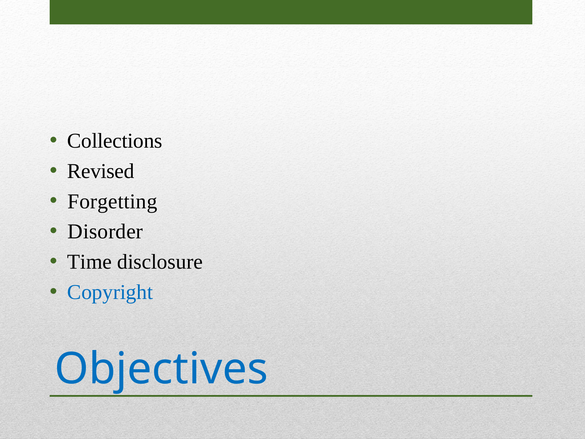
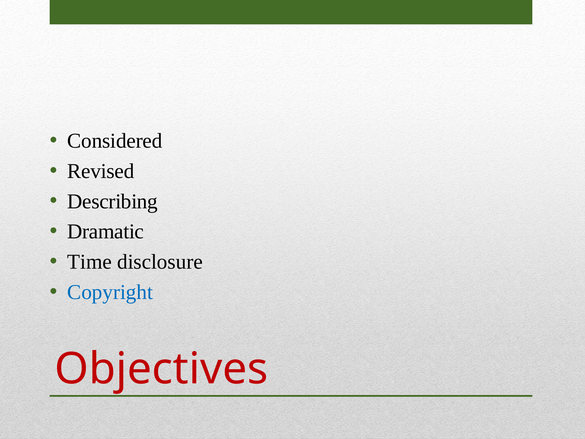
Collections: Collections -> Considered
Forgetting: Forgetting -> Describing
Disorder: Disorder -> Dramatic
Objectives colour: blue -> red
